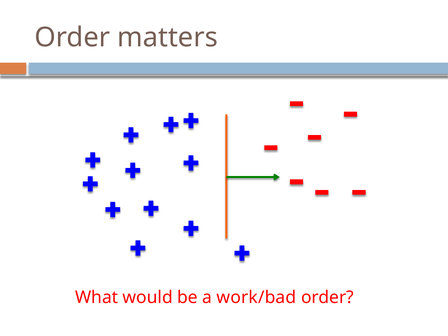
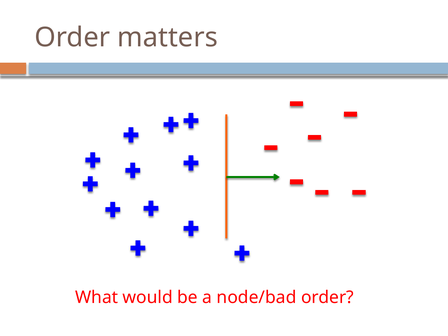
work/bad: work/bad -> node/bad
